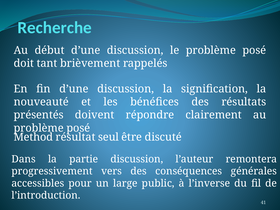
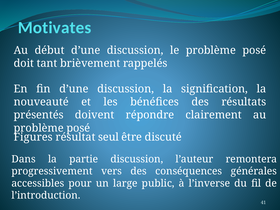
Recherche: Recherche -> Motivates
Method: Method -> Figures
